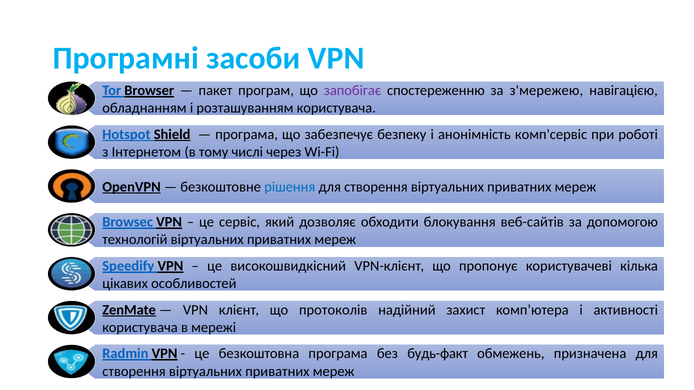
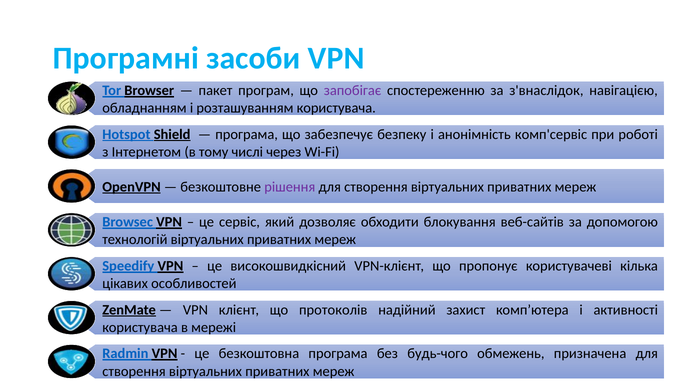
з'мережею: з'мережею -> з'внаслідок
рішення colour: blue -> purple
будь-факт: будь-факт -> будь-чого
